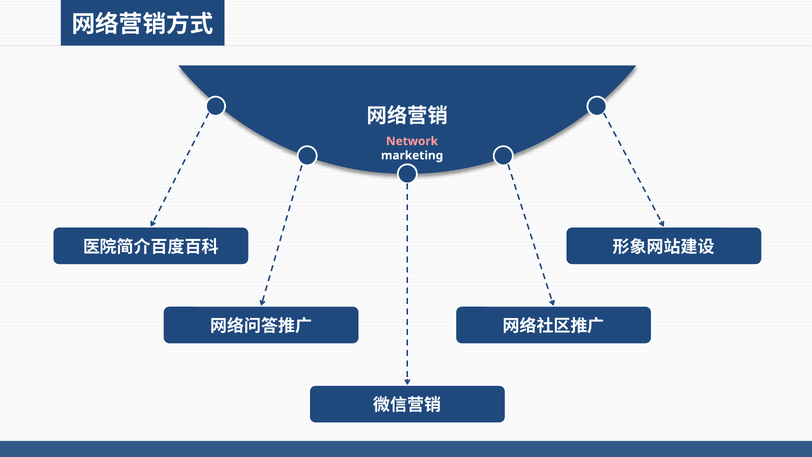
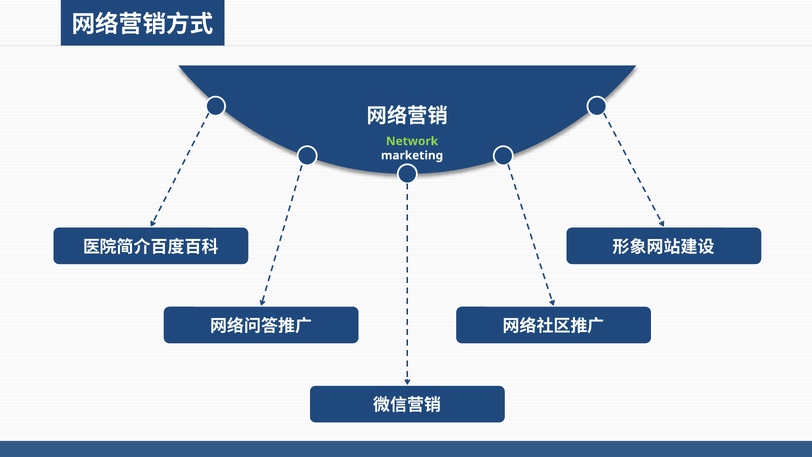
Network colour: pink -> light green
